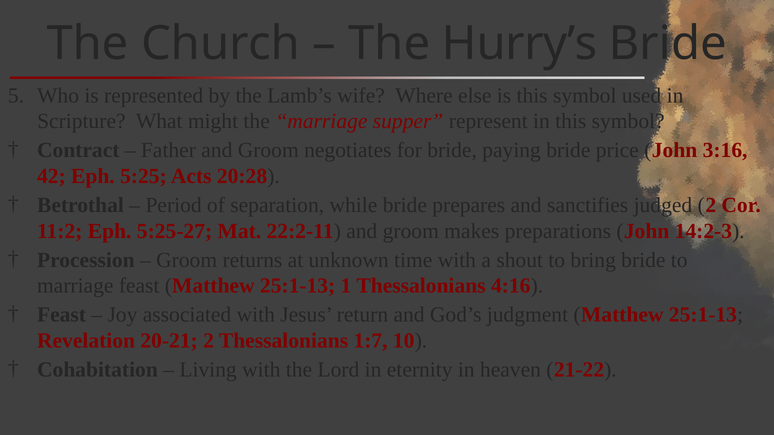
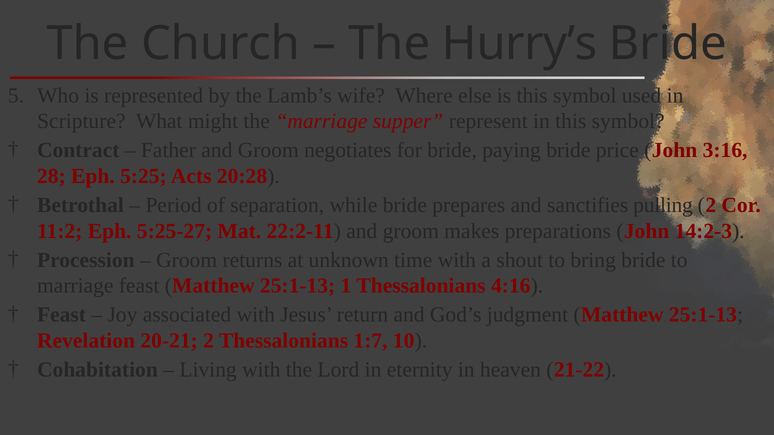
42: 42 -> 28
judged: judged -> pulling
